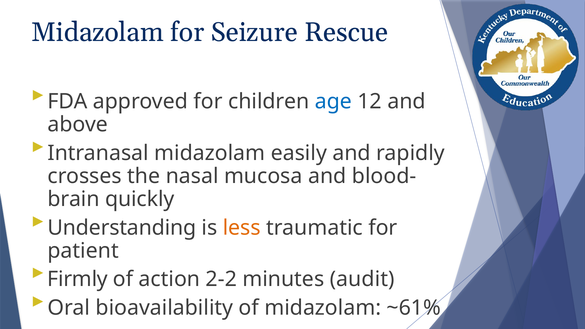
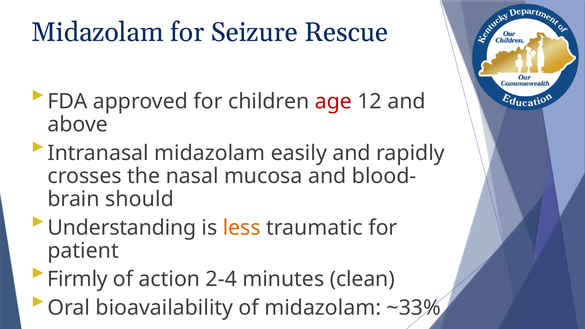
age colour: blue -> red
quickly: quickly -> should
2-2: 2-2 -> 2-4
audit: audit -> clean
~61%: ~61% -> ~33%
